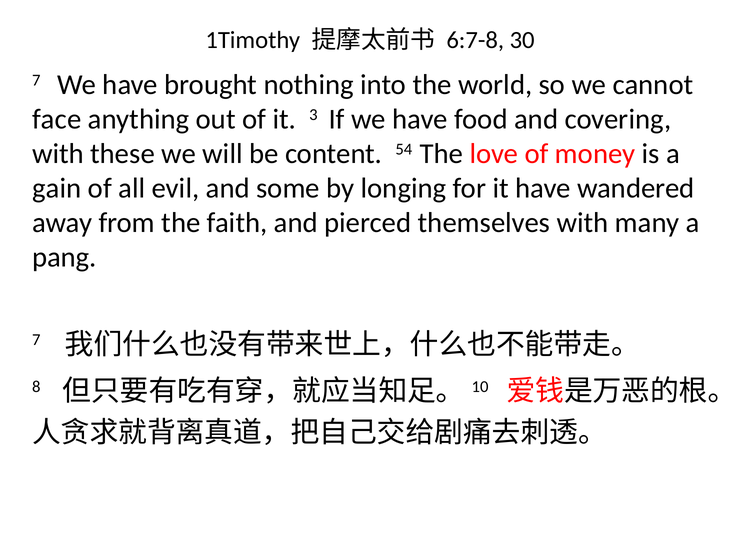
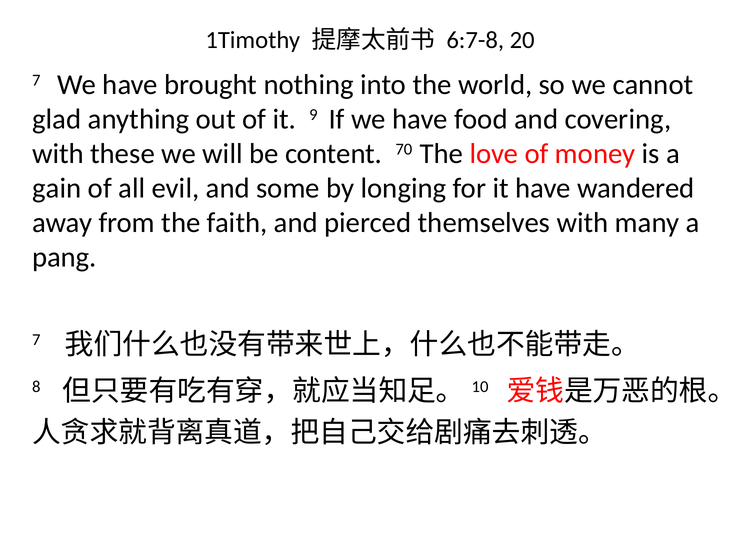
30: 30 -> 20
face: face -> glad
3: 3 -> 9
54: 54 -> 70
